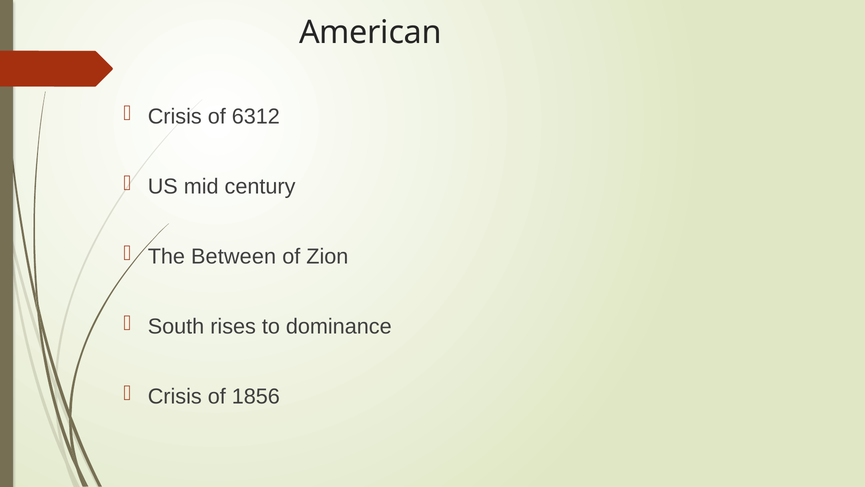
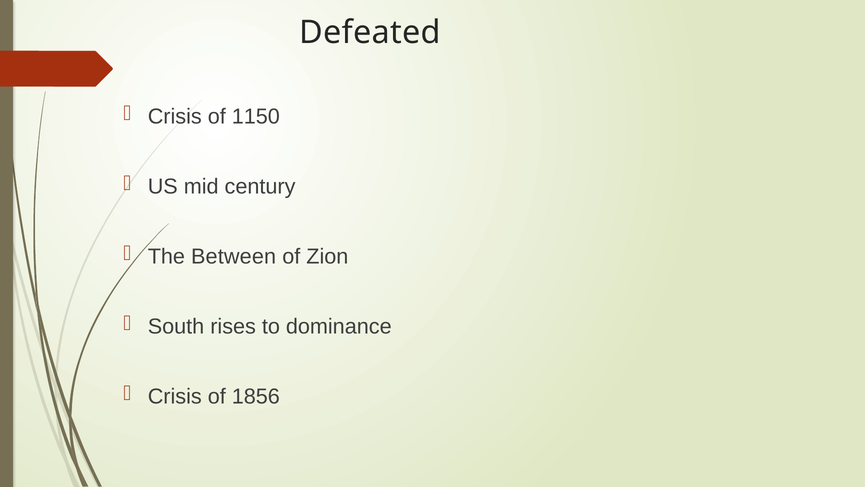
American: American -> Defeated
6312: 6312 -> 1150
